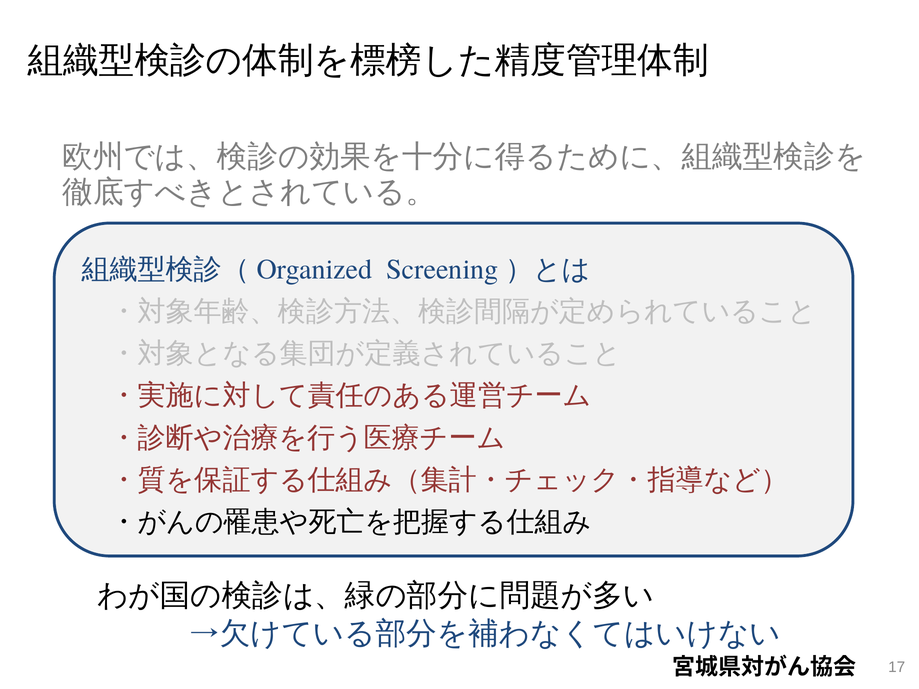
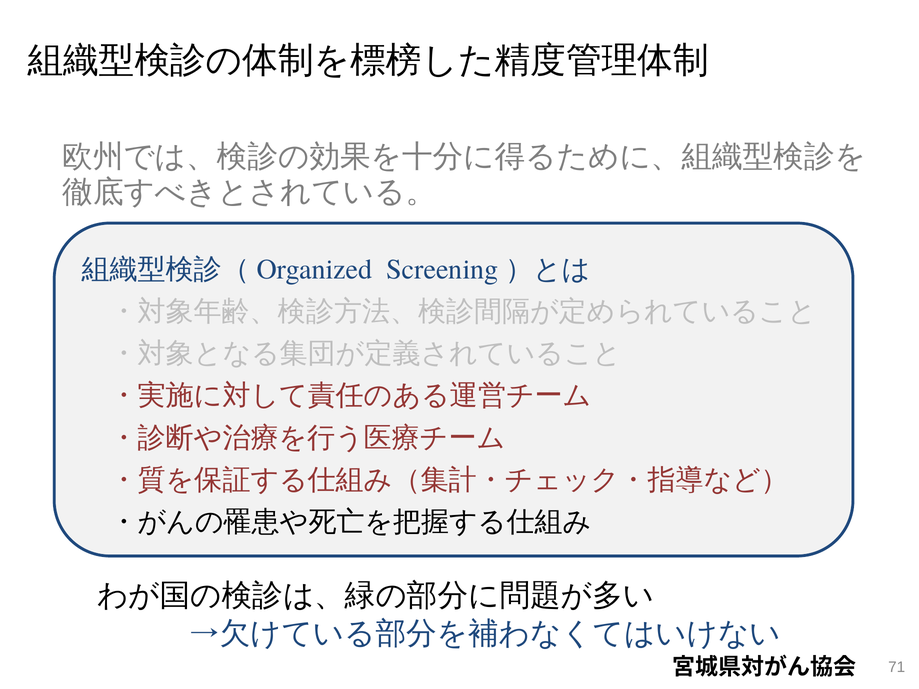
17: 17 -> 71
